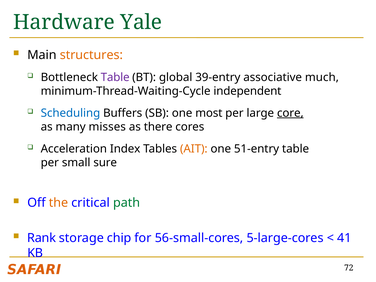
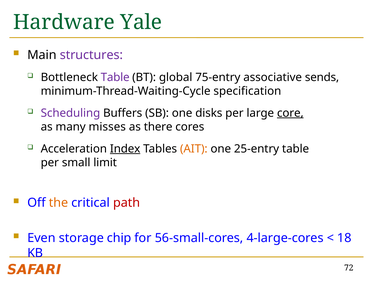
structures colour: orange -> purple
39-entry: 39-entry -> 75-entry
much: much -> sends
independent: independent -> specification
Scheduling colour: blue -> purple
most: most -> disks
Index underline: none -> present
51-entry: 51-entry -> 25-entry
sure: sure -> limit
path colour: green -> red
Rank: Rank -> Even
5-large-cores: 5-large-cores -> 4-large-cores
41: 41 -> 18
